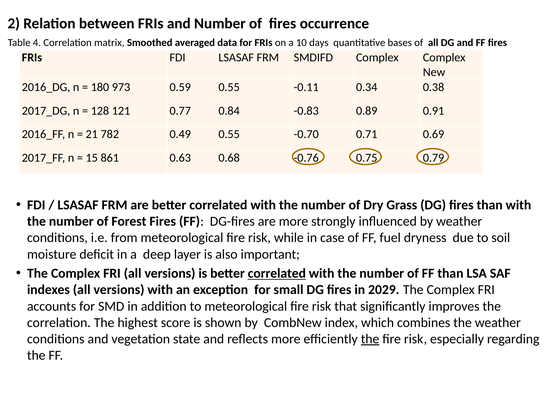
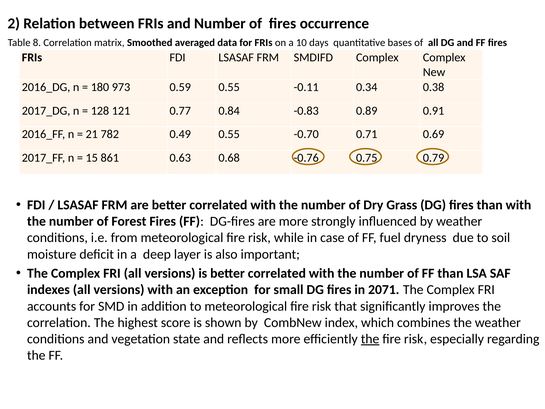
4: 4 -> 8
correlated at (277, 273) underline: present -> none
2029: 2029 -> 2071
